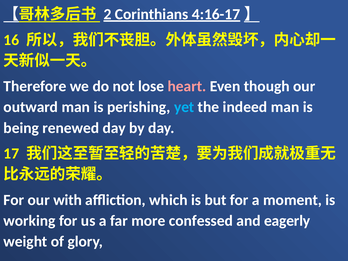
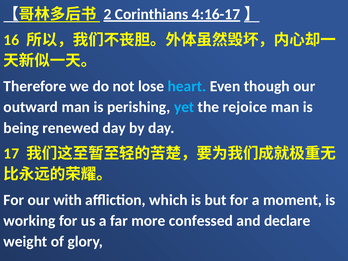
heart colour: pink -> light blue
indeed: indeed -> rejoice
eagerly: eagerly -> declare
